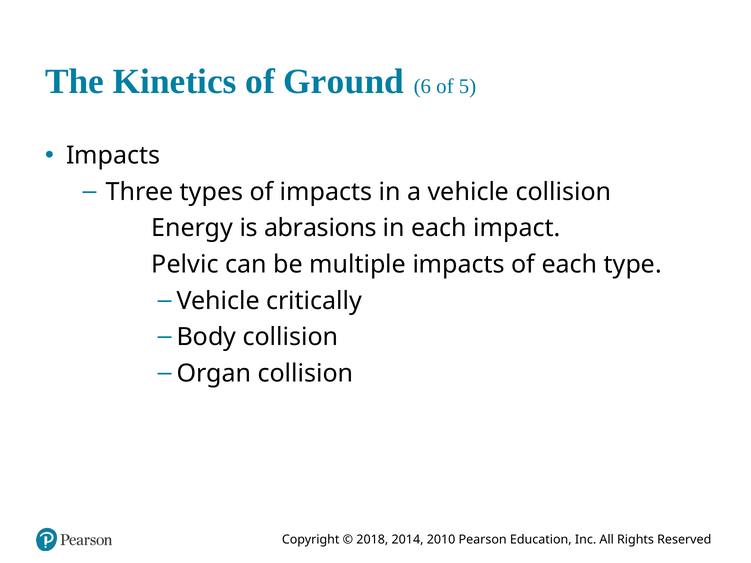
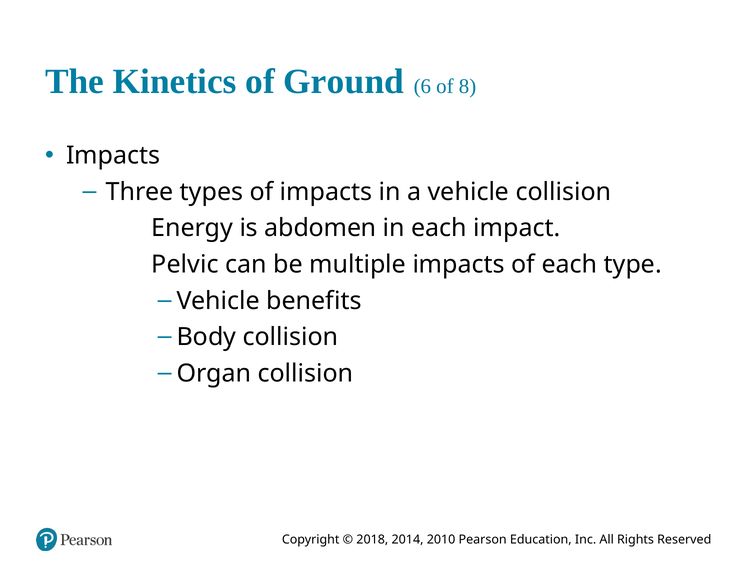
5: 5 -> 8
abrasions: abrasions -> abdomen
critically: critically -> benefits
